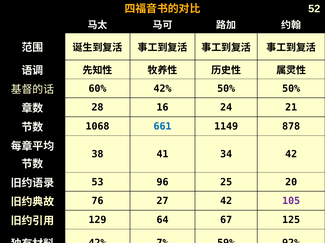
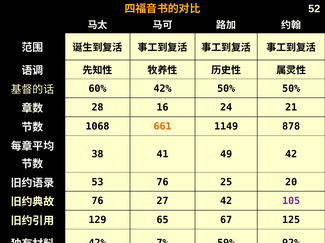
661 colour: blue -> orange
34: 34 -> 49
53 96: 96 -> 76
64: 64 -> 65
